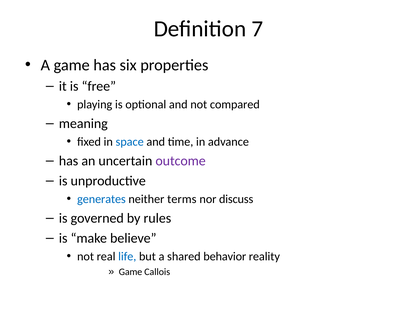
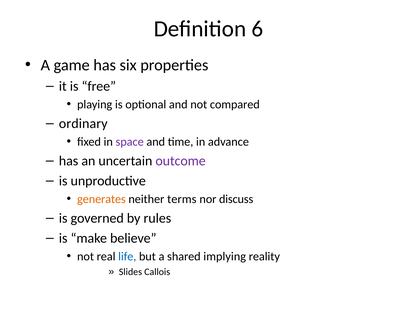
7: 7 -> 6
meaning: meaning -> ordinary
space colour: blue -> purple
generates colour: blue -> orange
behavior: behavior -> implying
Game at (131, 272): Game -> Slides
